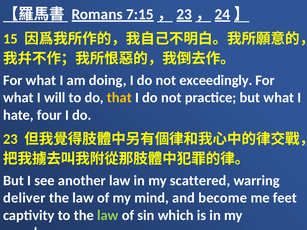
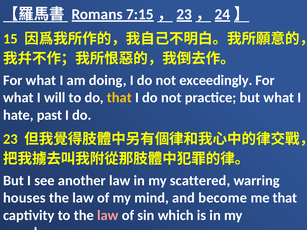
four: four -> past
deliver: deliver -> houses
me feet: feet -> that
law at (108, 216) colour: light green -> pink
